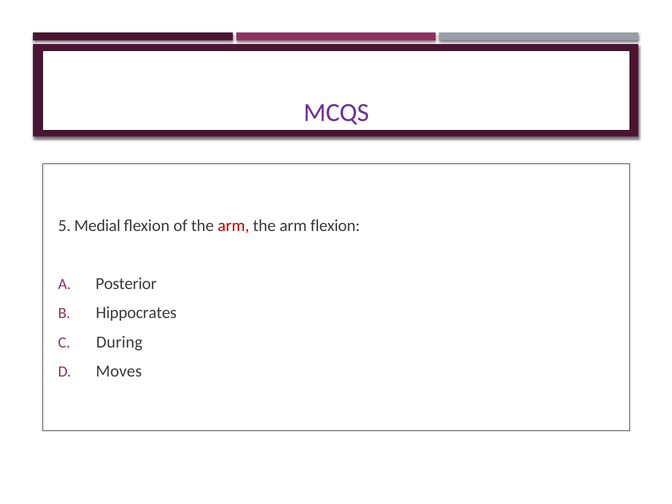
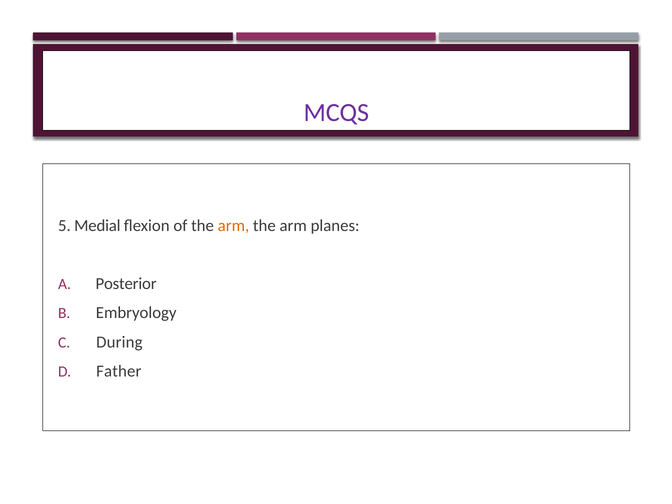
arm at (233, 225) colour: red -> orange
arm flexion: flexion -> planes
Hippocrates: Hippocrates -> Embryology
Moves: Moves -> Father
